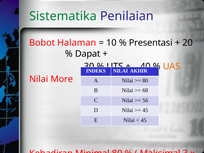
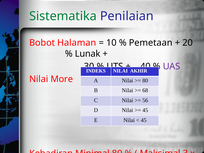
Presentasi: Presentasi -> Pemetaan
Dapat: Dapat -> Lunak
UAS colour: orange -> purple
